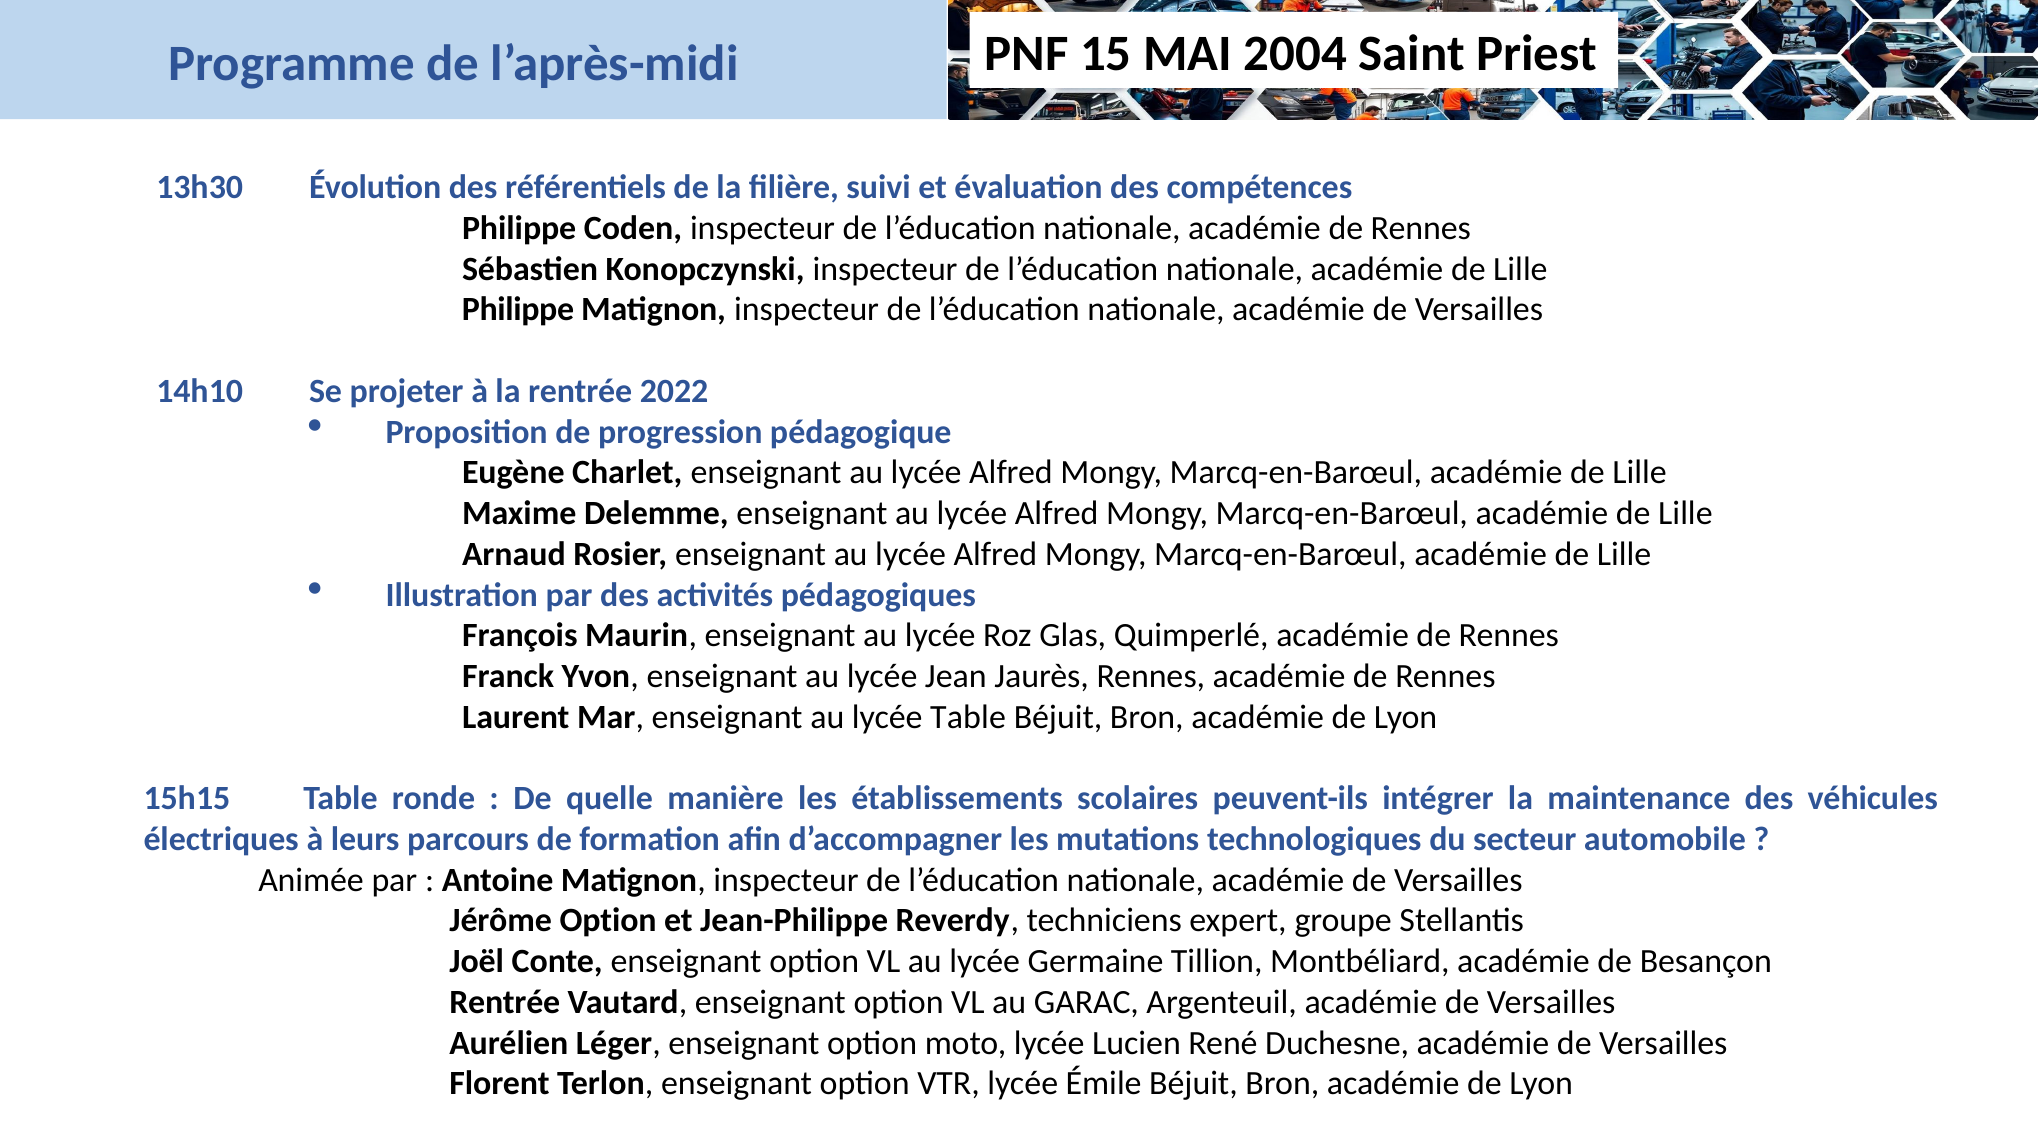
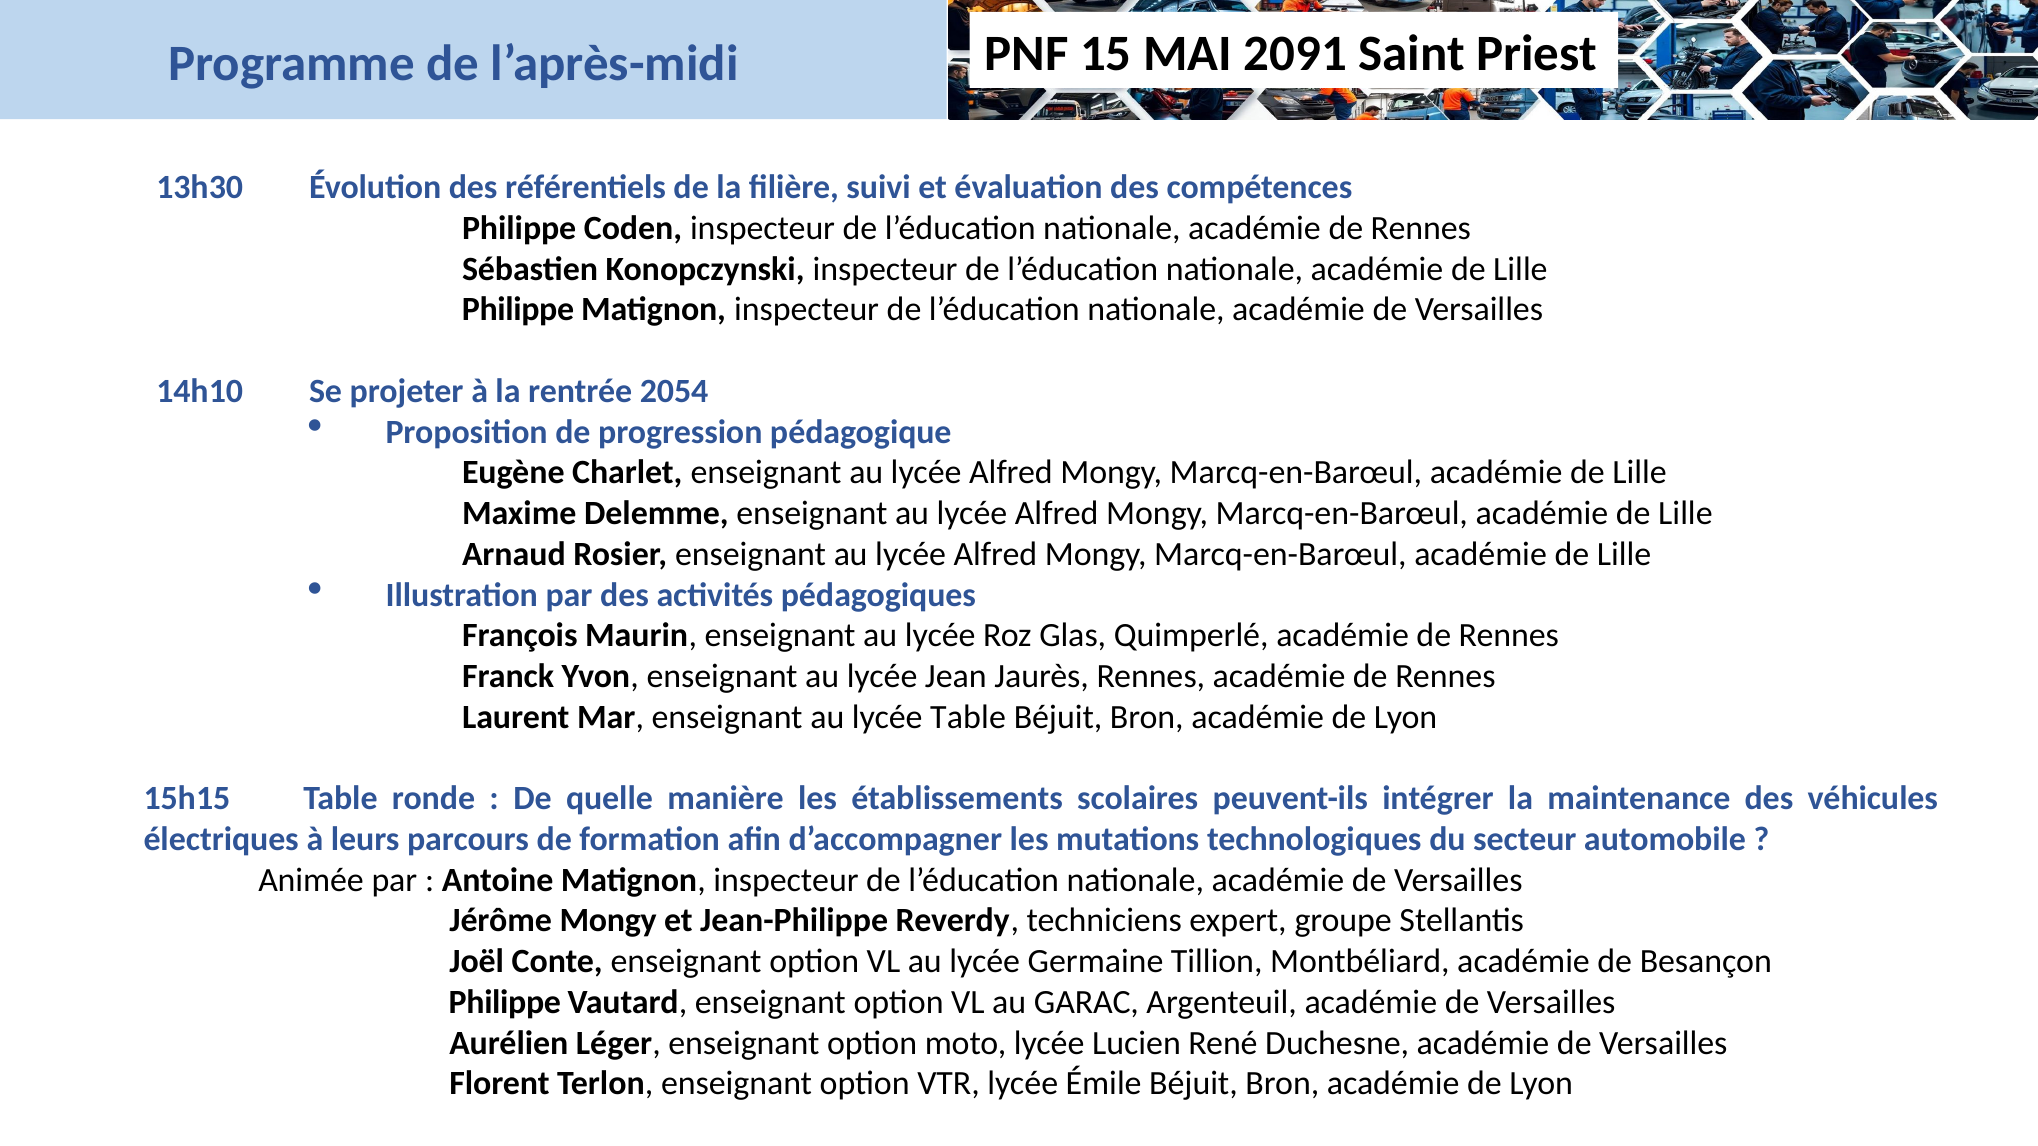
2004: 2004 -> 2091
2022: 2022 -> 2054
Jérôme Option: Option -> Mongy
Rentrée at (505, 1002): Rentrée -> Philippe
